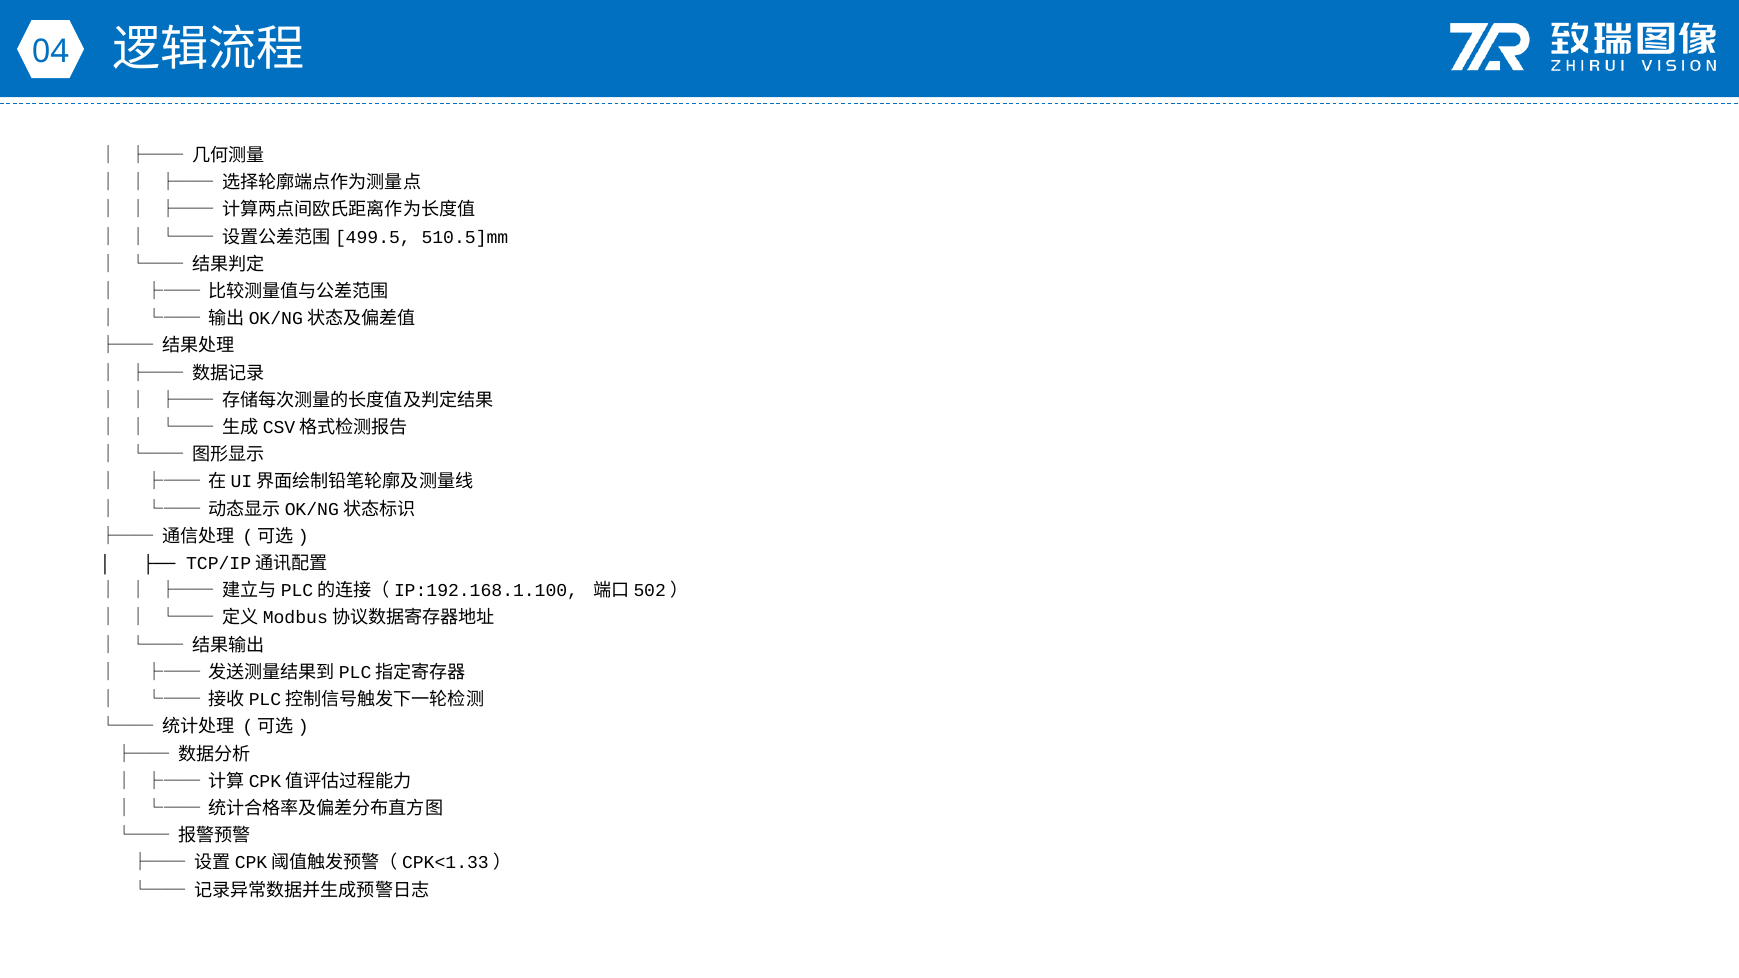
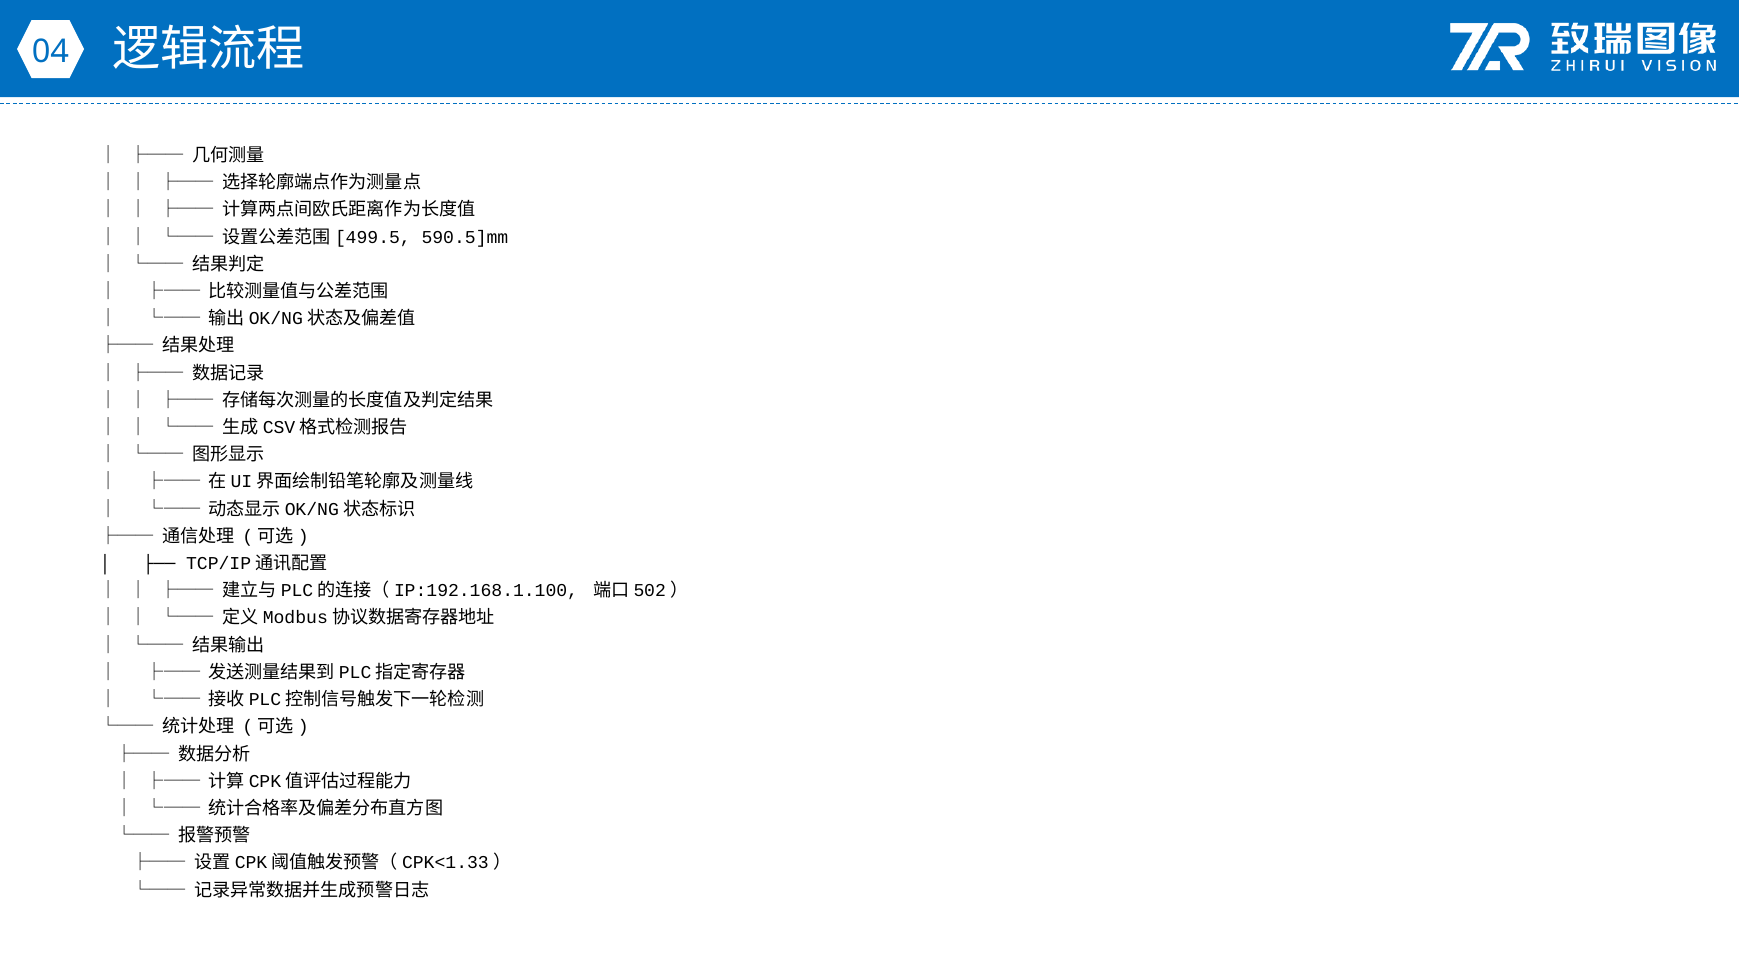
510.5]mm: 510.5]mm -> 590.5]mm
